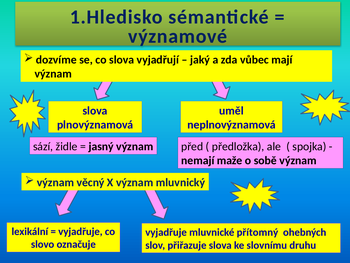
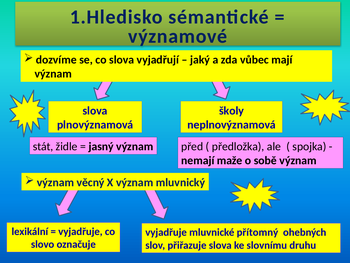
uměl: uměl -> školy
sází: sází -> stát
